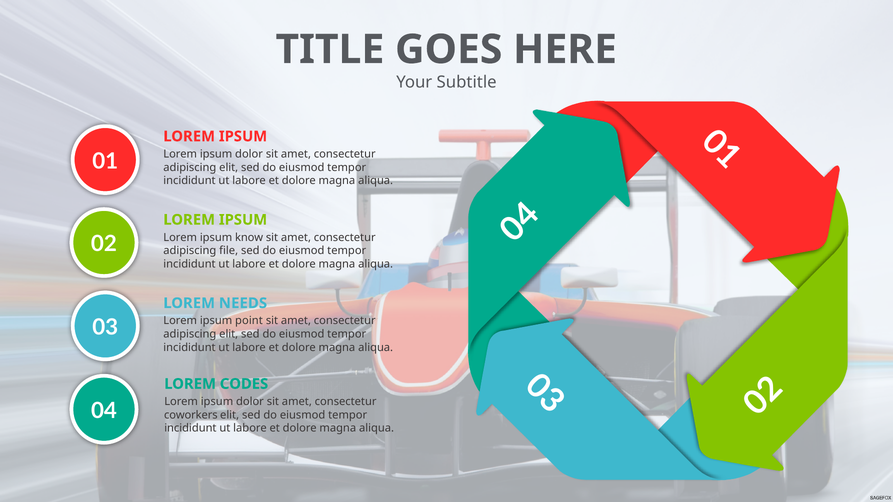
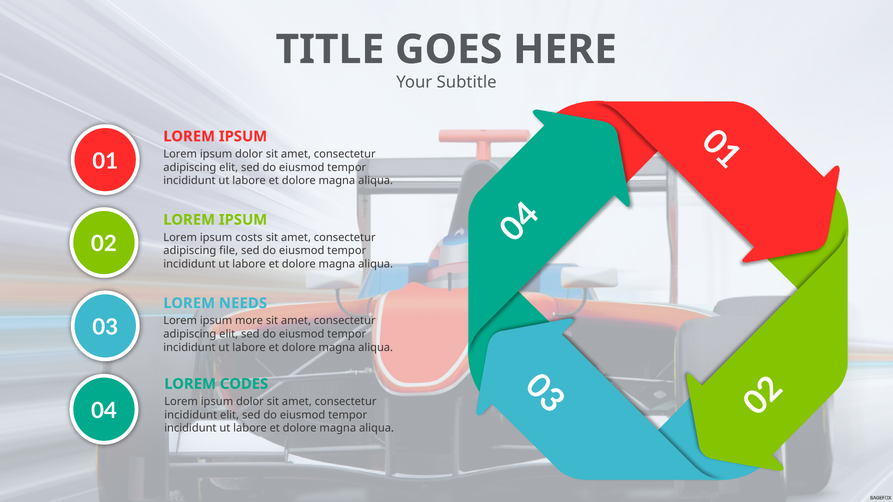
know: know -> costs
point: point -> more
coworkers at (191, 415): coworkers -> incididunt
